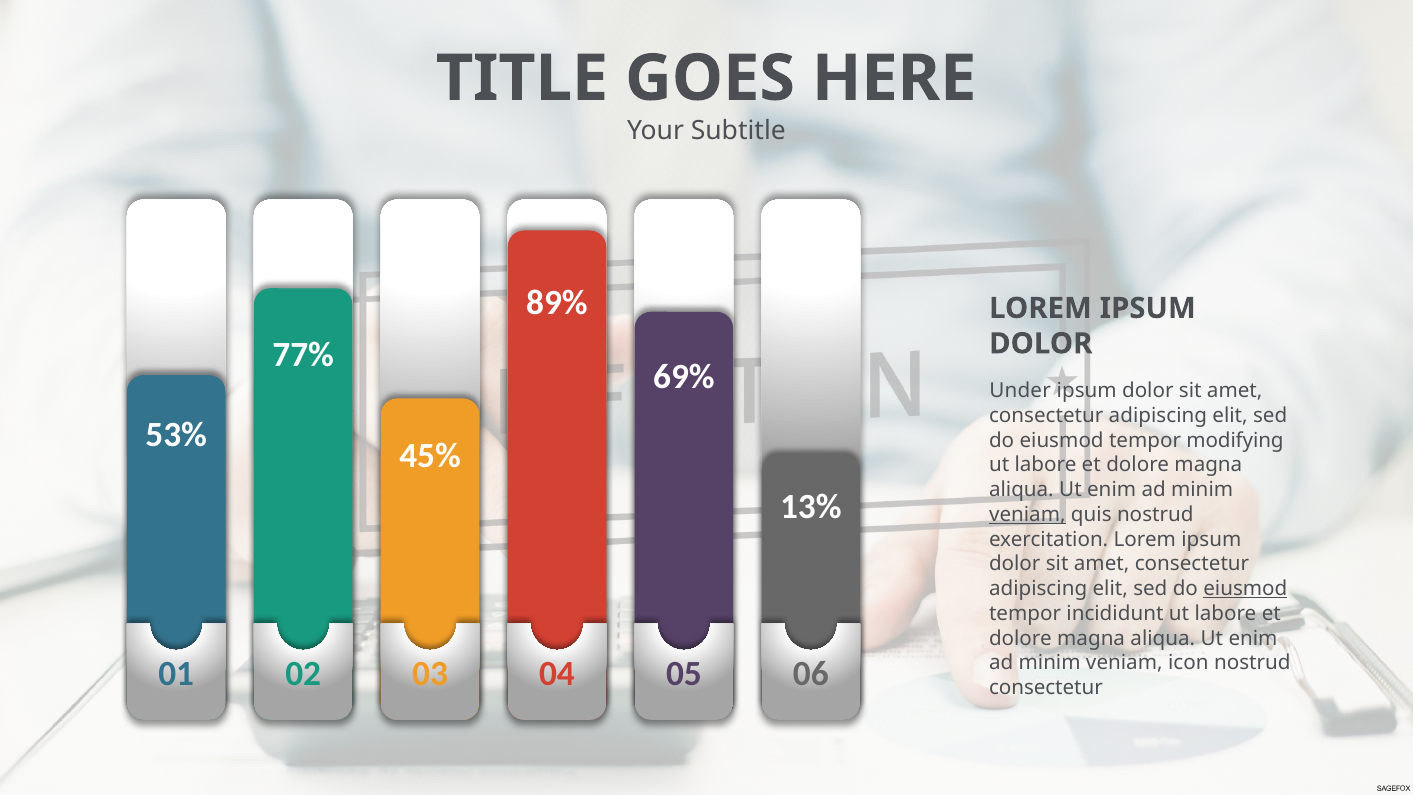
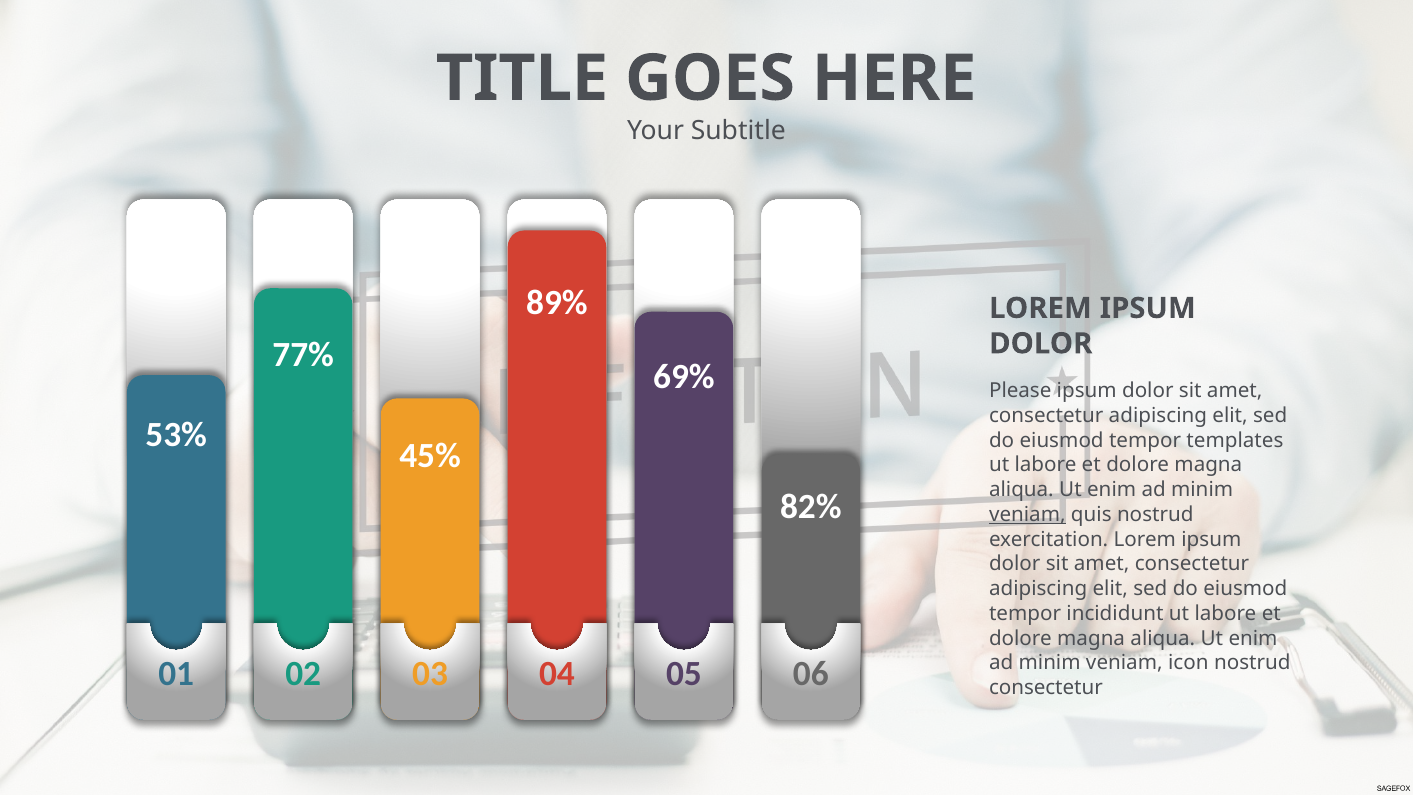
Under: Under -> Please
modifying: modifying -> templates
13%: 13% -> 82%
eiusmod at (1245, 589) underline: present -> none
